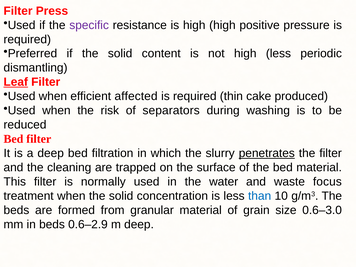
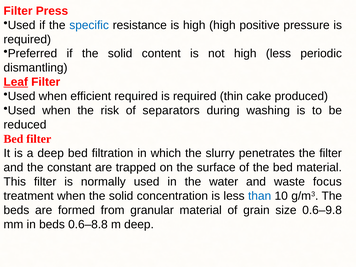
specific colour: purple -> blue
efficient affected: affected -> required
penetrates underline: present -> none
cleaning: cleaning -> constant
0.6–3.0: 0.6–3.0 -> 0.6–9.8
0.6–2.9: 0.6–2.9 -> 0.6–8.8
